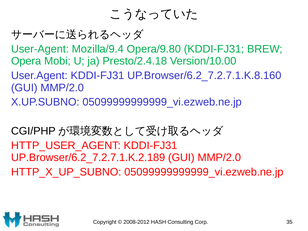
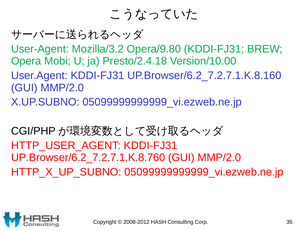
Mozilla/9.4: Mozilla/9.4 -> Mozilla/3.2
UP.Browser/6.2_7.2.7.1.K.2.189: UP.Browser/6.2_7.2.7.1.K.2.189 -> UP.Browser/6.2_7.2.7.1.K.8.760
